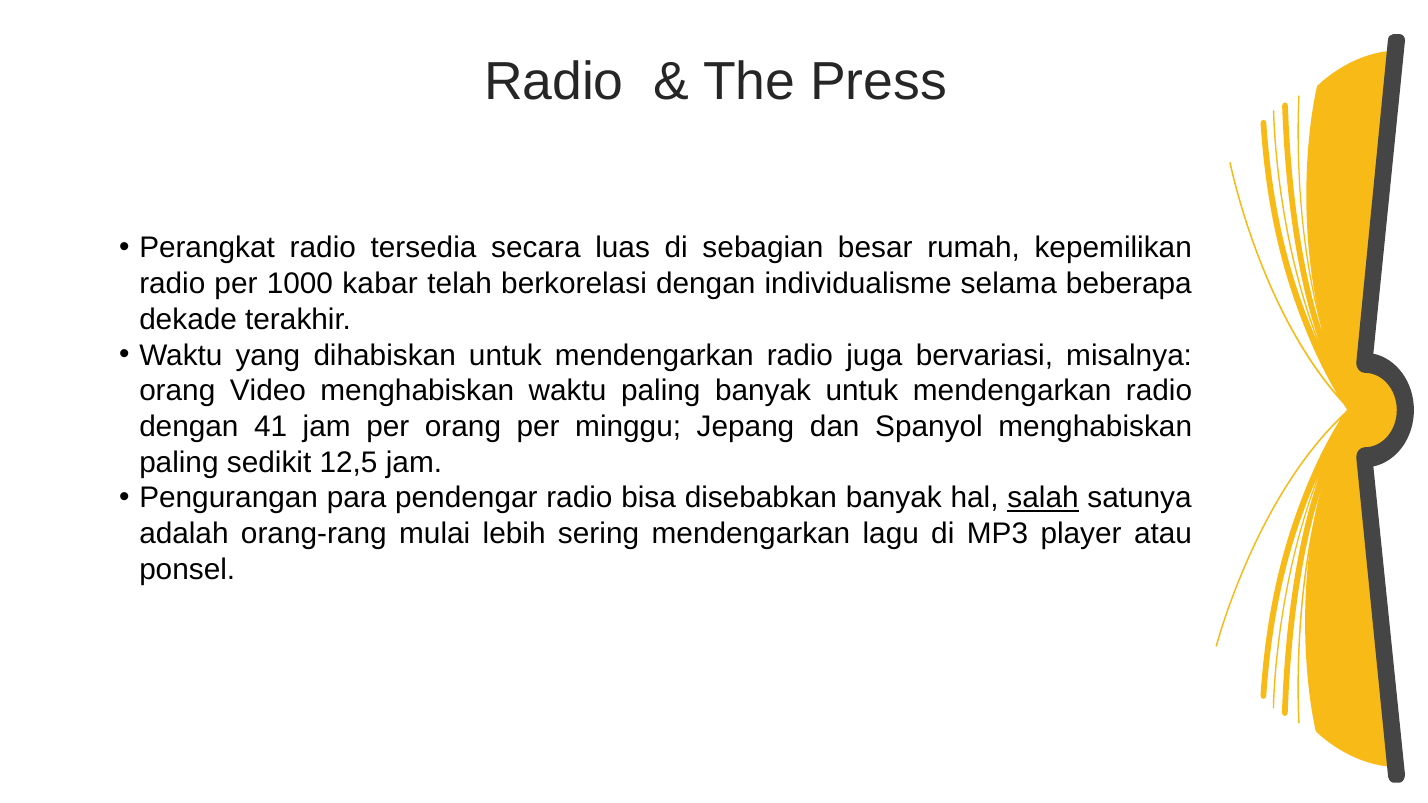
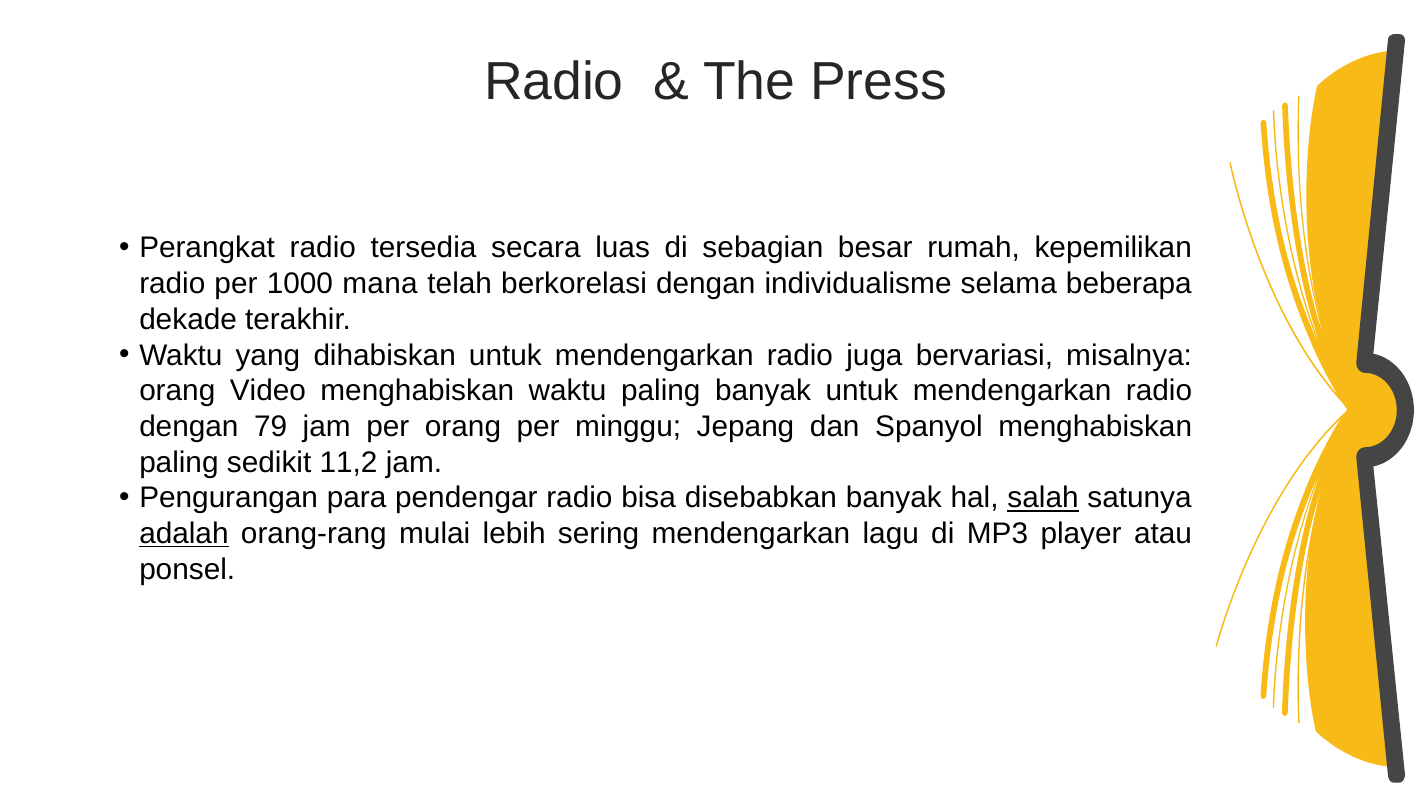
kabar: kabar -> mana
41: 41 -> 79
12,5: 12,5 -> 11,2
adalah underline: none -> present
